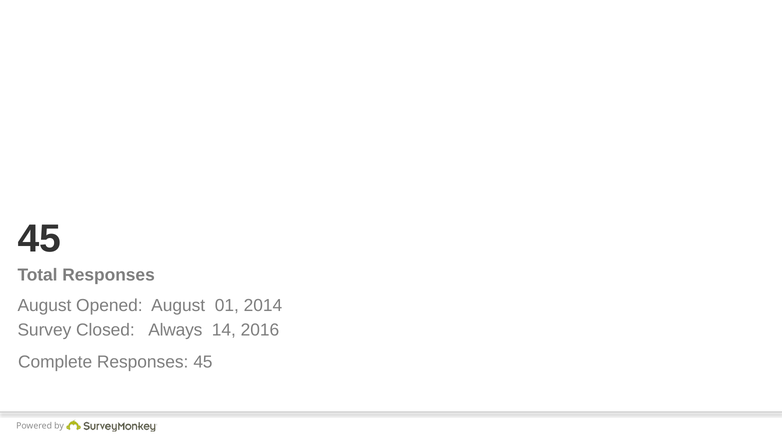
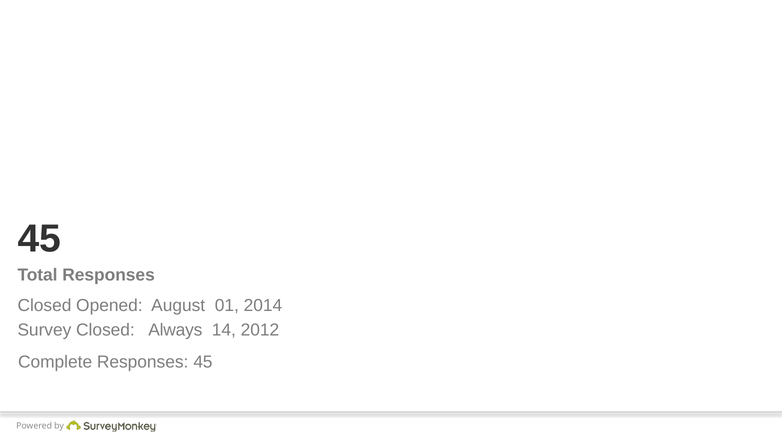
August at (44, 306): August -> Closed
2016: 2016 -> 2012
